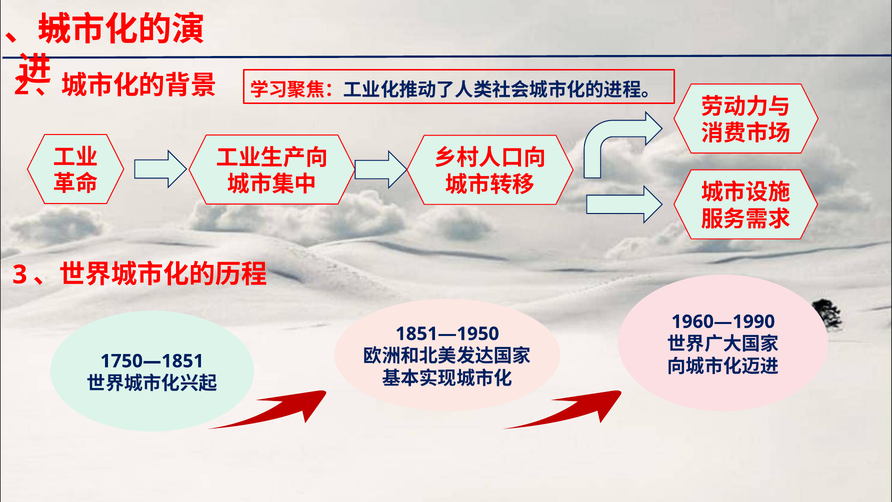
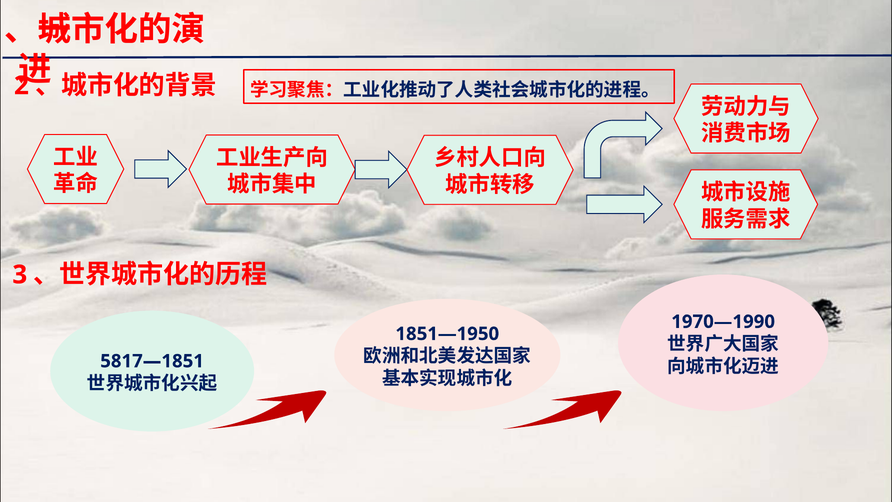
1960—1990: 1960—1990 -> 1970—1990
1750—1851: 1750—1851 -> 5817—1851
